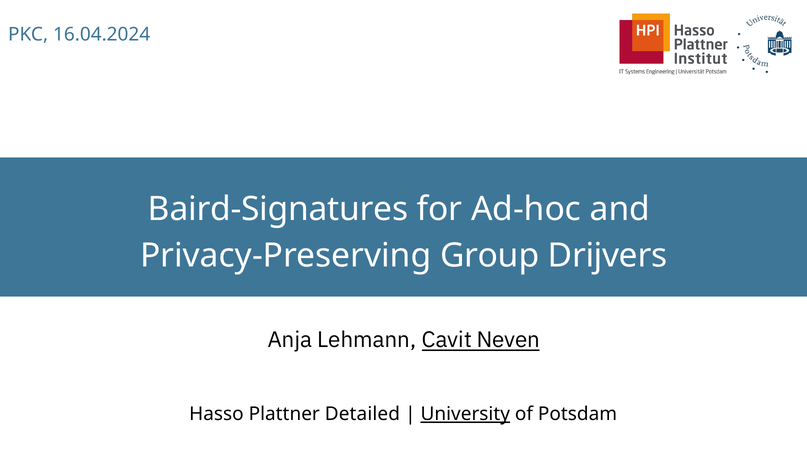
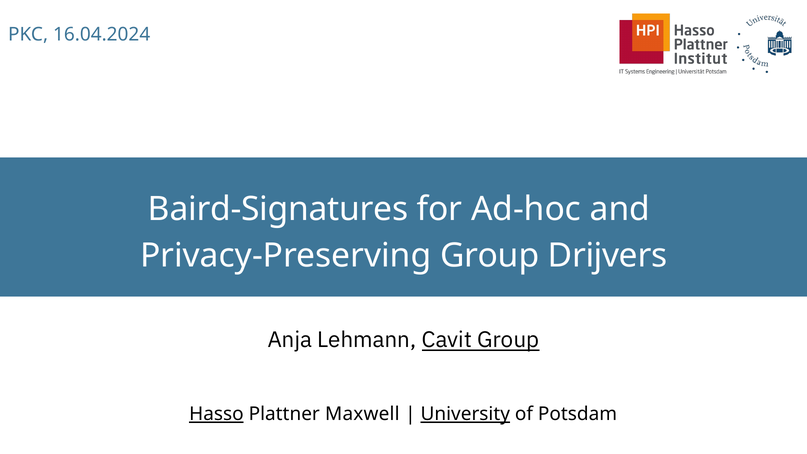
Cavit Neven: Neven -> Group
Hasso underline: none -> present
Detailed: Detailed -> Maxwell
